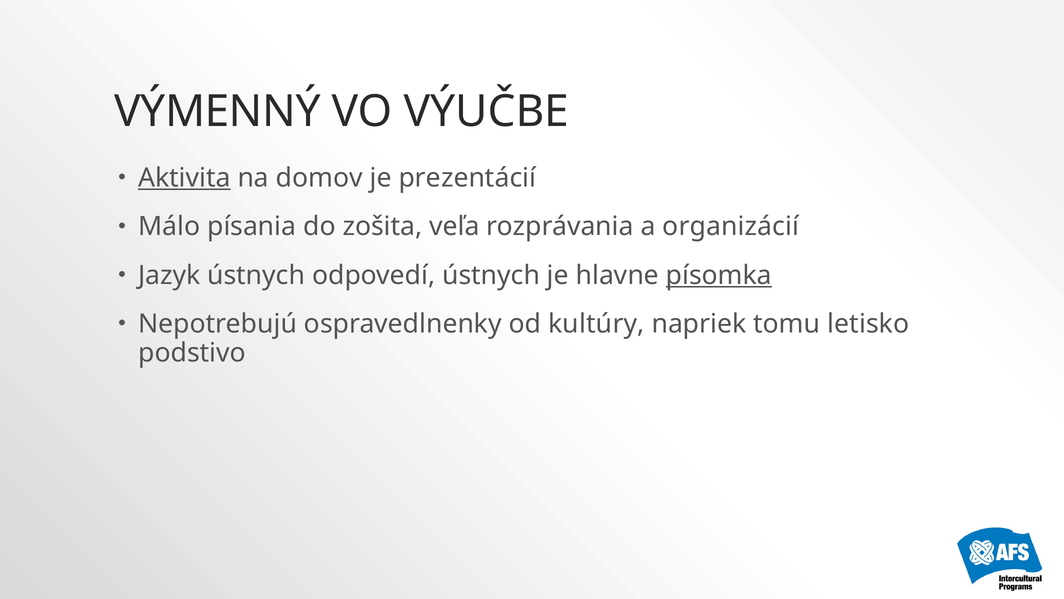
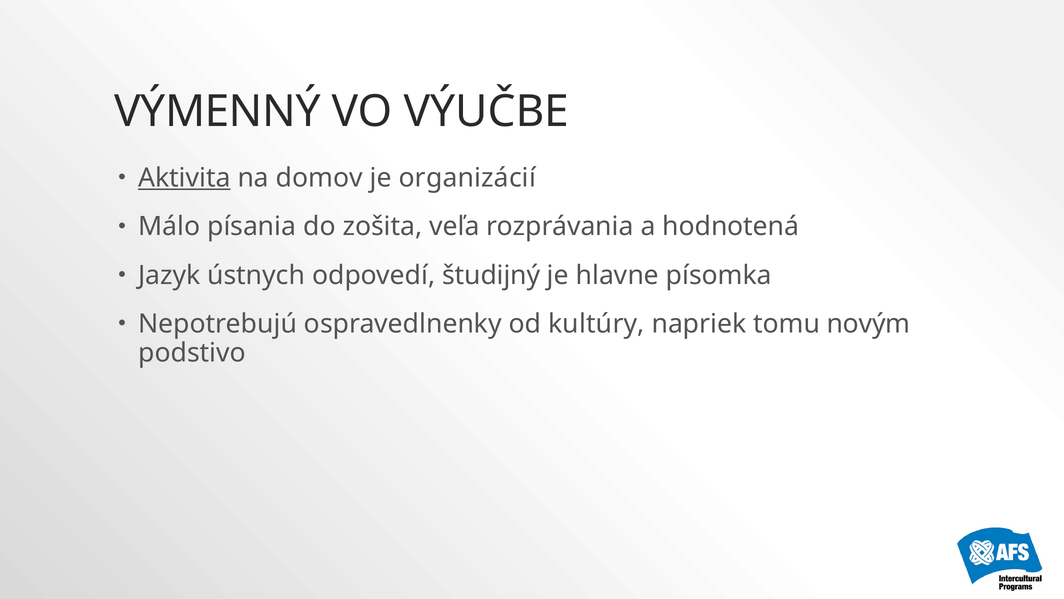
prezentácií: prezentácií -> organizácií
organizácií: organizácií -> hodnotená
odpovedí ústnych: ústnych -> študijný
písomka underline: present -> none
letisko: letisko -> novým
